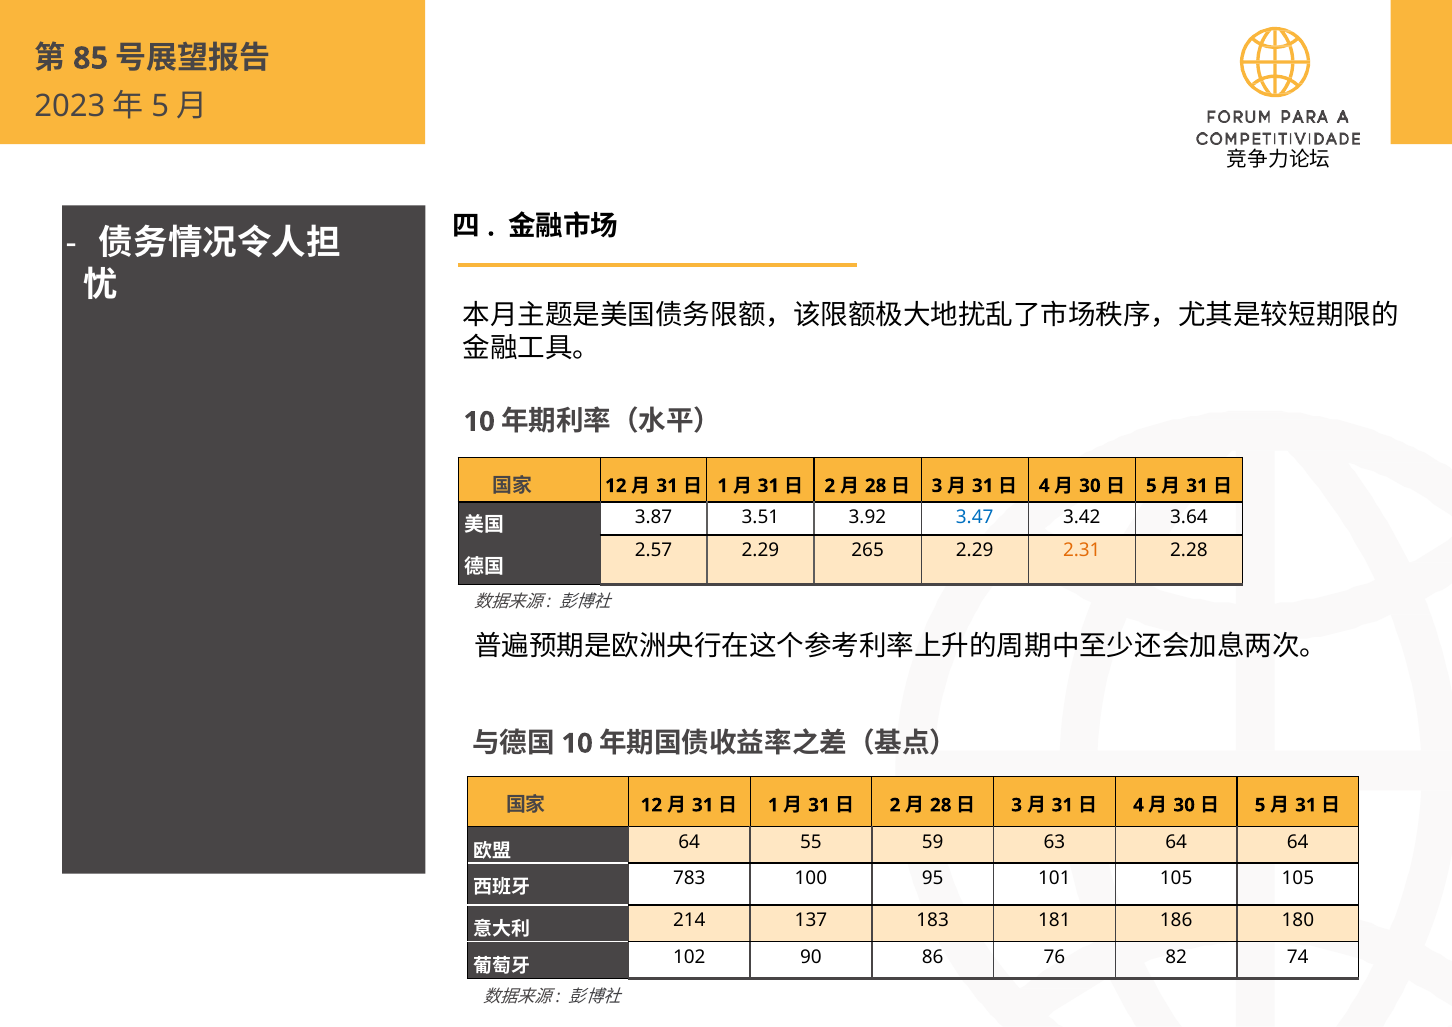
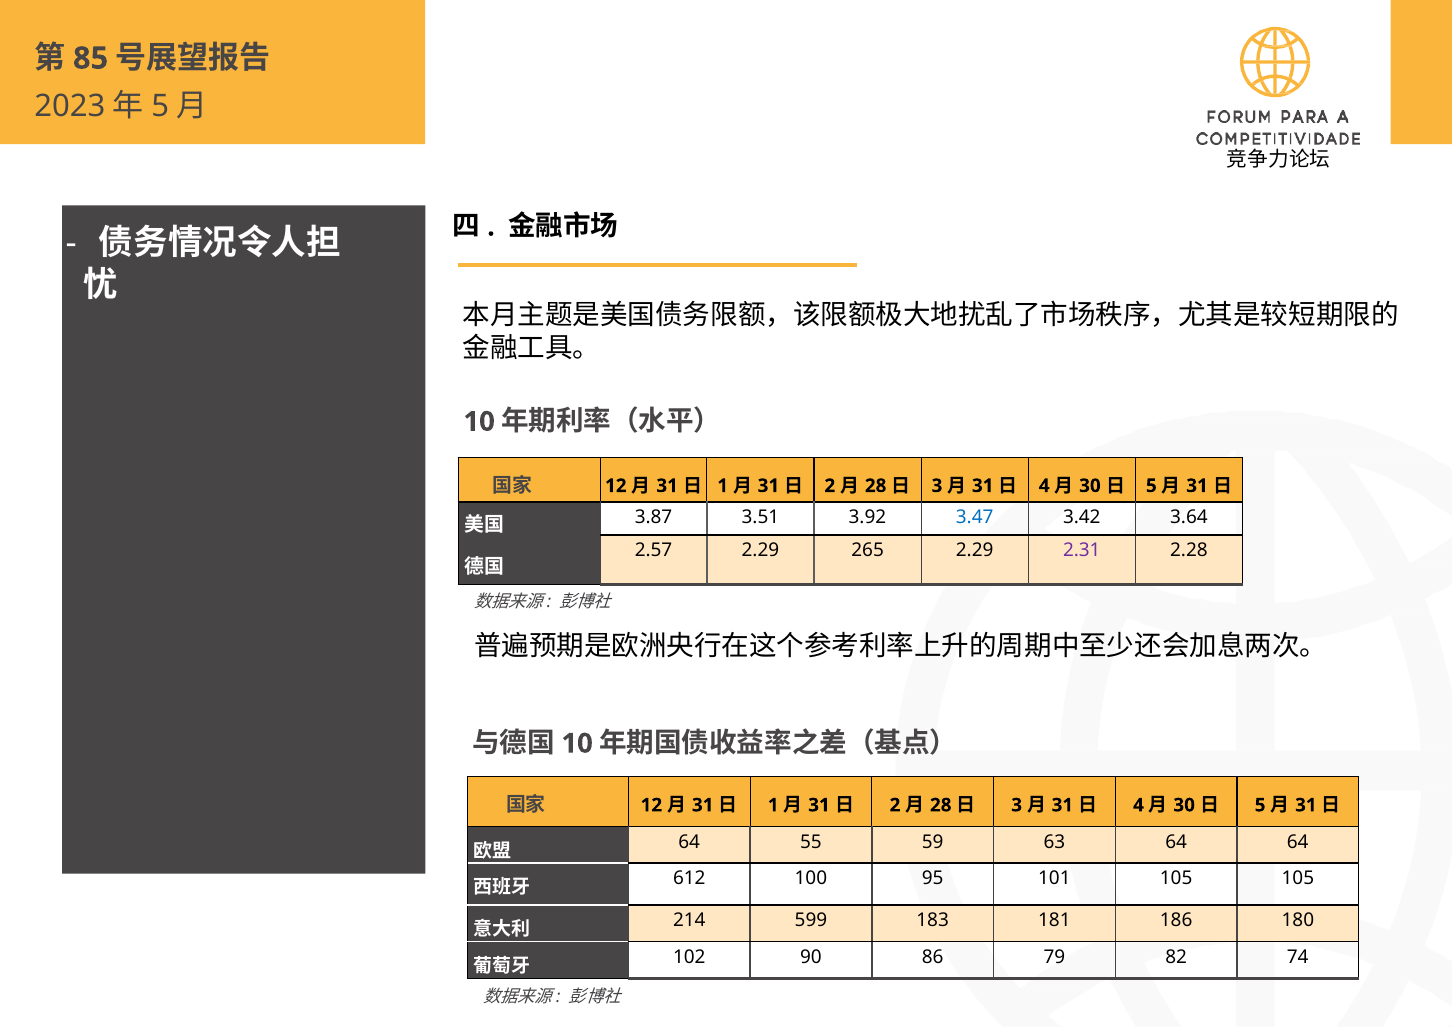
2.31 colour: orange -> purple
783: 783 -> 612
137: 137 -> 599
76: 76 -> 79
